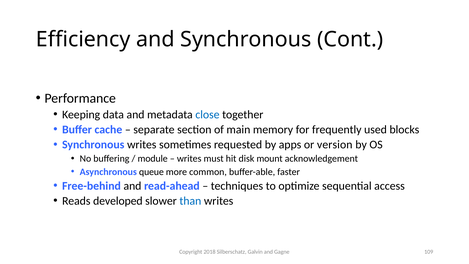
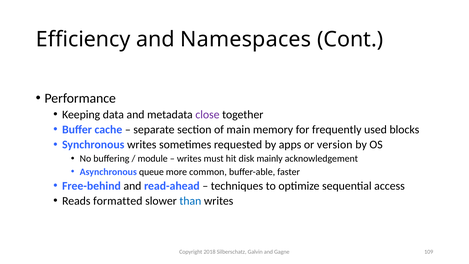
and Synchronous: Synchronous -> Namespaces
close colour: blue -> purple
mount: mount -> mainly
developed: developed -> formatted
